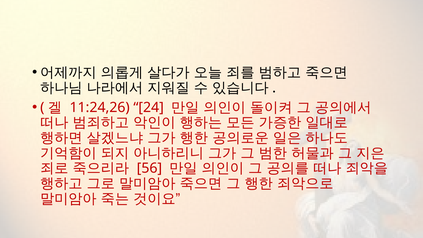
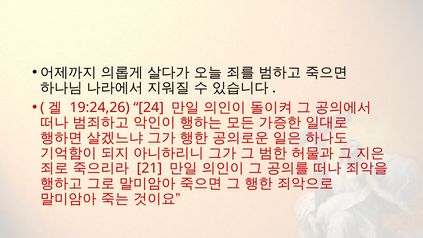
11:24,26: 11:24,26 -> 19:24,26
56: 56 -> 21
